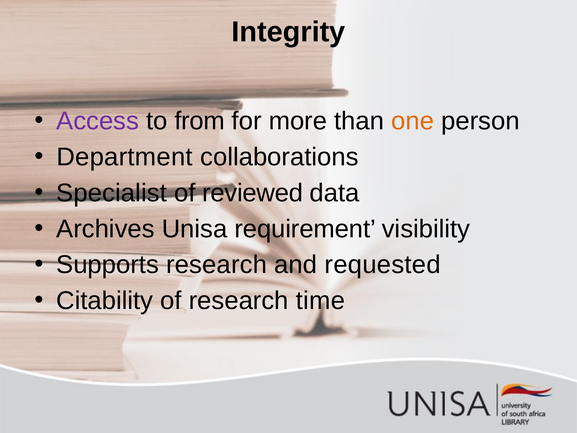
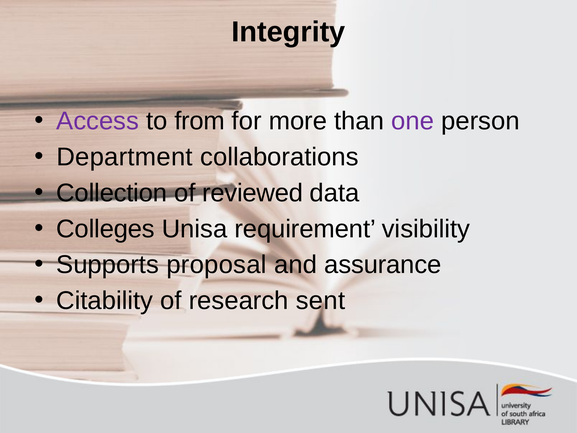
one colour: orange -> purple
Specialist: Specialist -> Collection
Archives: Archives -> Colleges
Supports research: research -> proposal
requested: requested -> assurance
time: time -> sent
